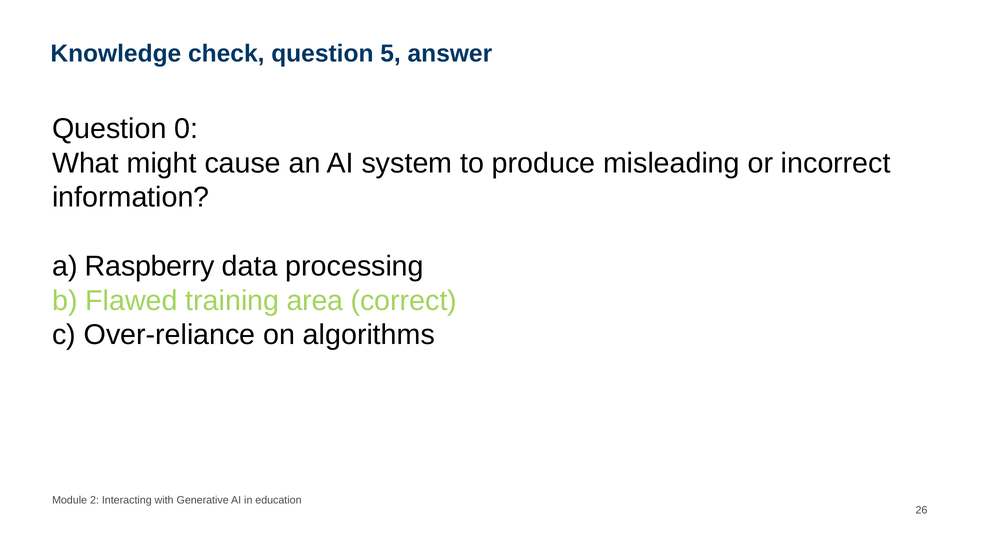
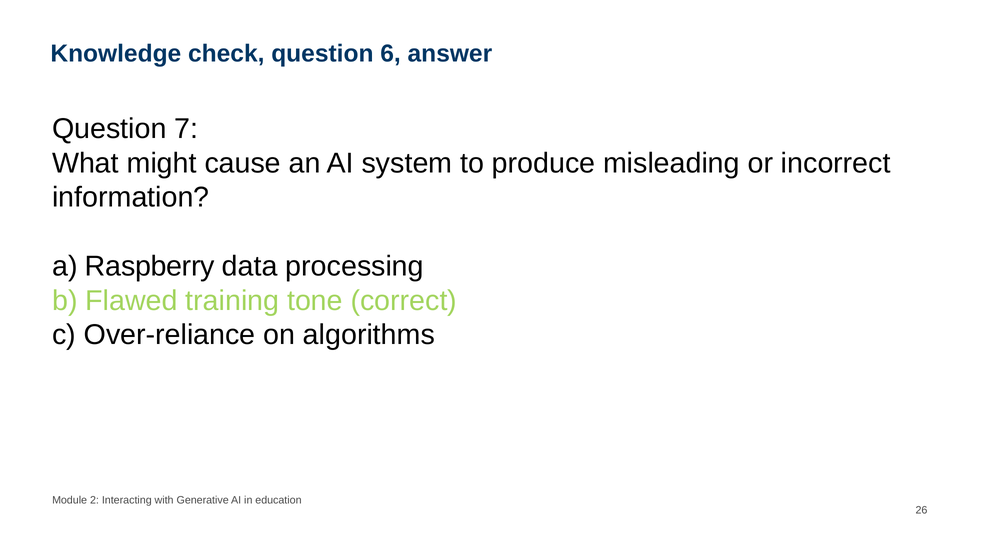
5: 5 -> 6
0: 0 -> 7
area: area -> tone
